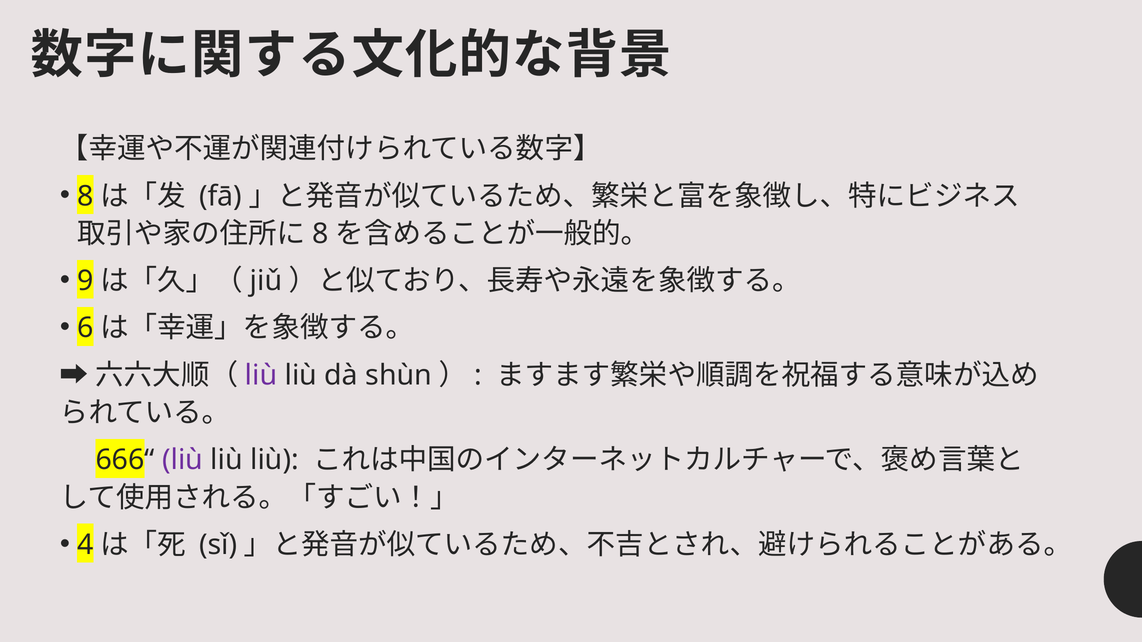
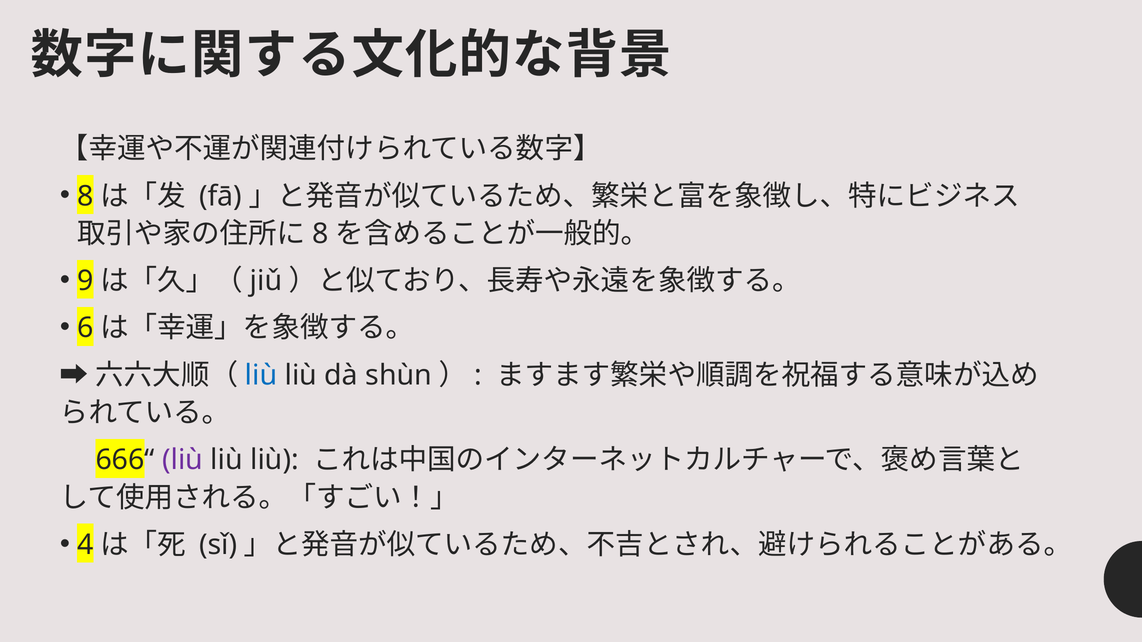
liù at (261, 375) colour: purple -> blue
